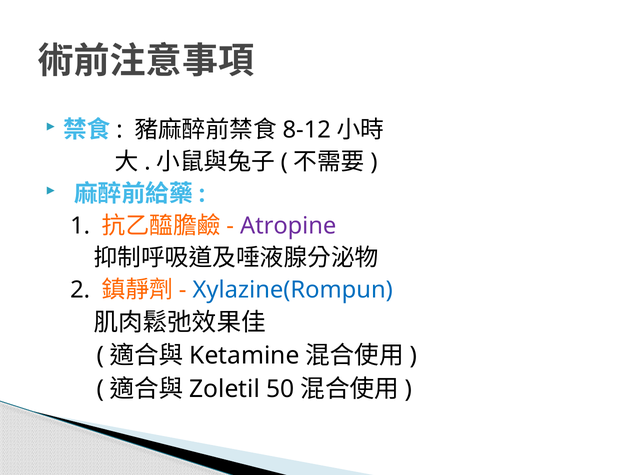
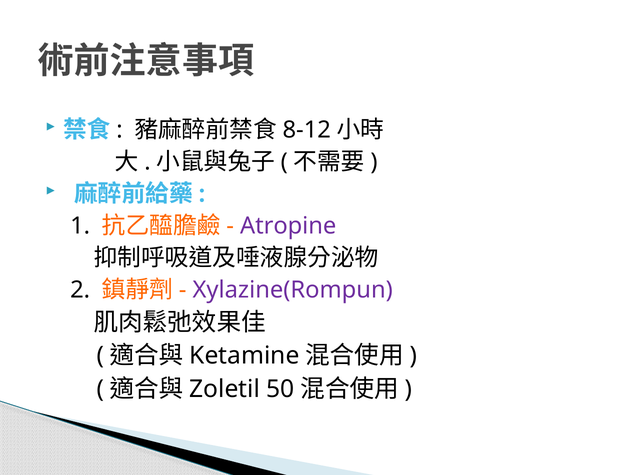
Xylazine(Rompun colour: blue -> purple
